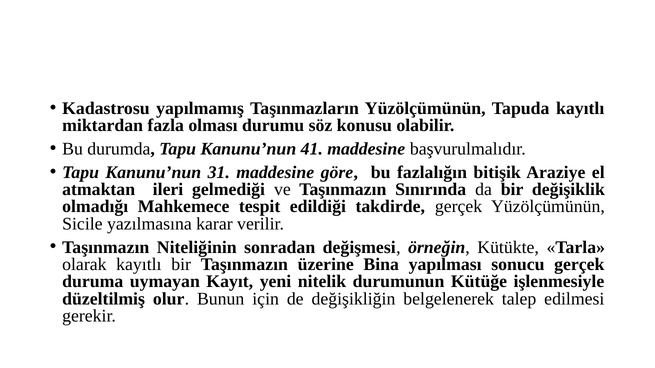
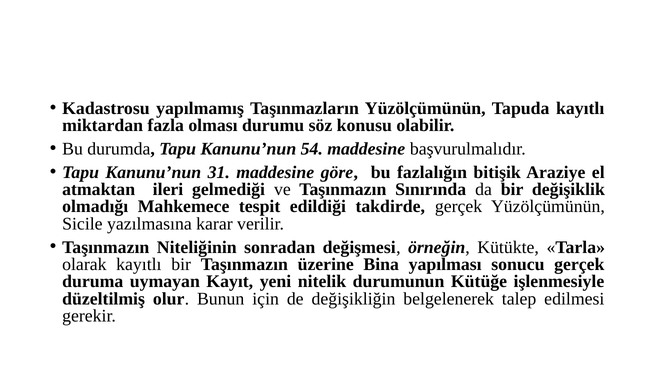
41: 41 -> 54
